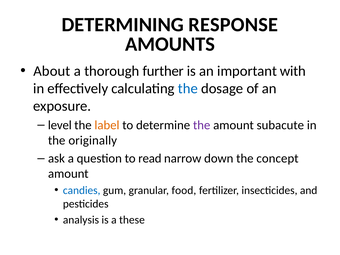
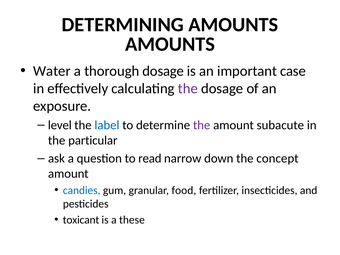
DETERMINING RESPONSE: RESPONSE -> AMOUNTS
About: About -> Water
thorough further: further -> dosage
with: with -> case
the at (188, 89) colour: blue -> purple
label colour: orange -> blue
originally: originally -> particular
analysis: analysis -> toxicant
